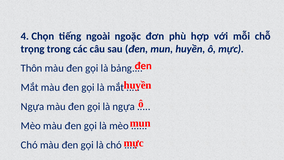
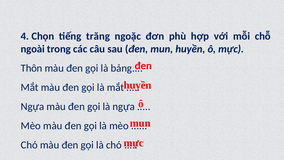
ngoài: ngoài -> trăng
trọng: trọng -> ngoài
